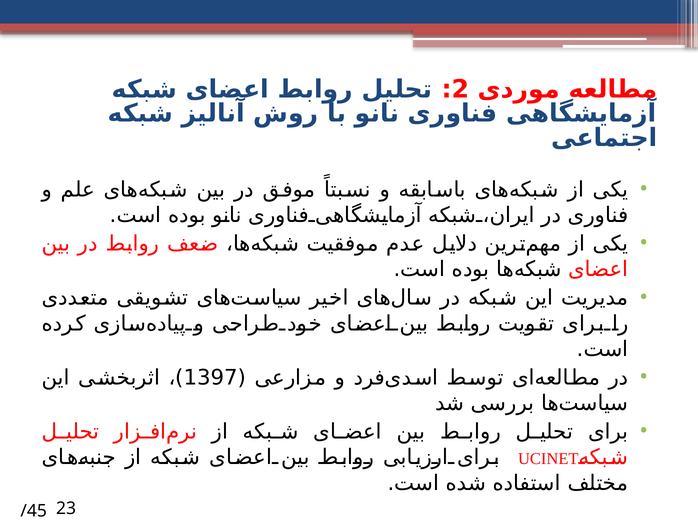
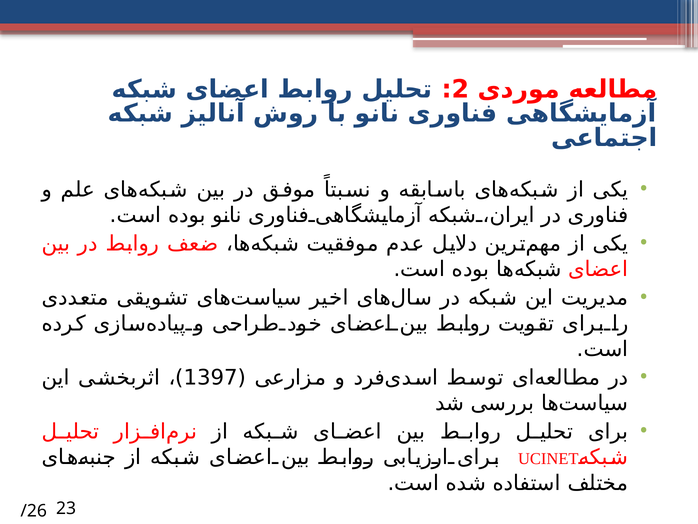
/45: /45 -> /26
